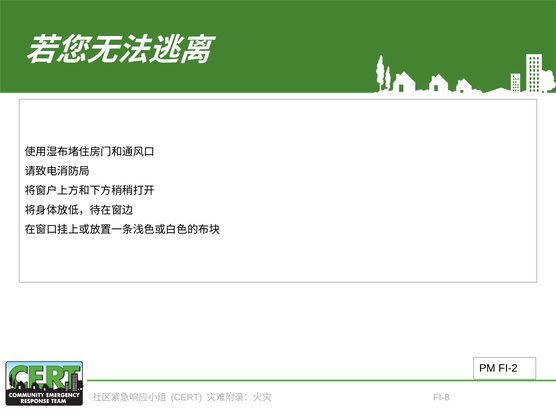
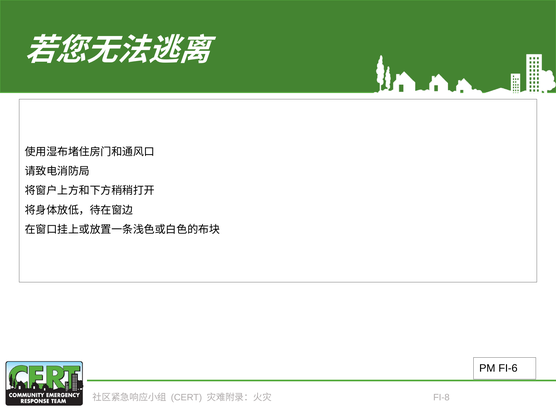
FI-2: FI-2 -> FI-6
